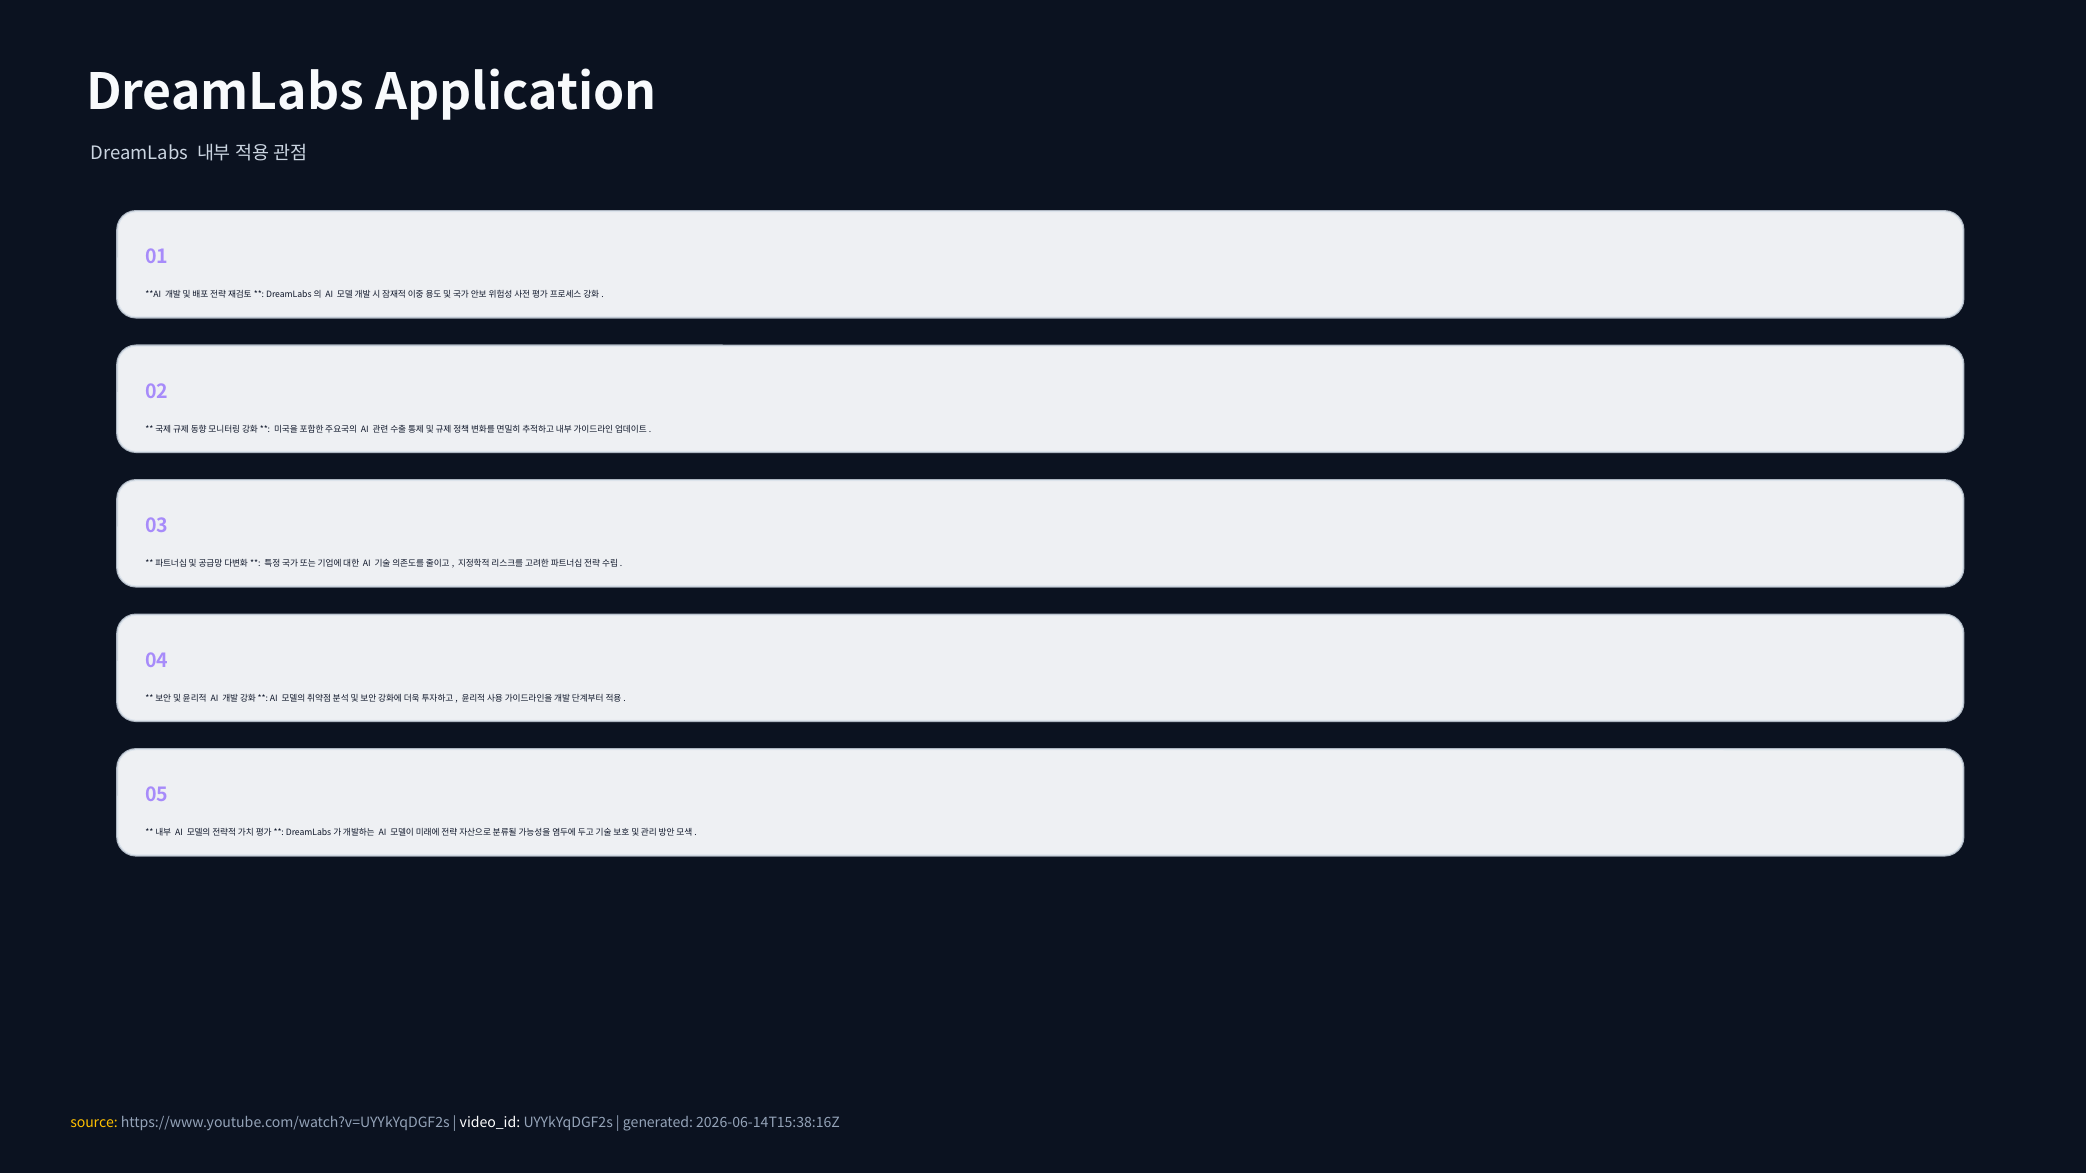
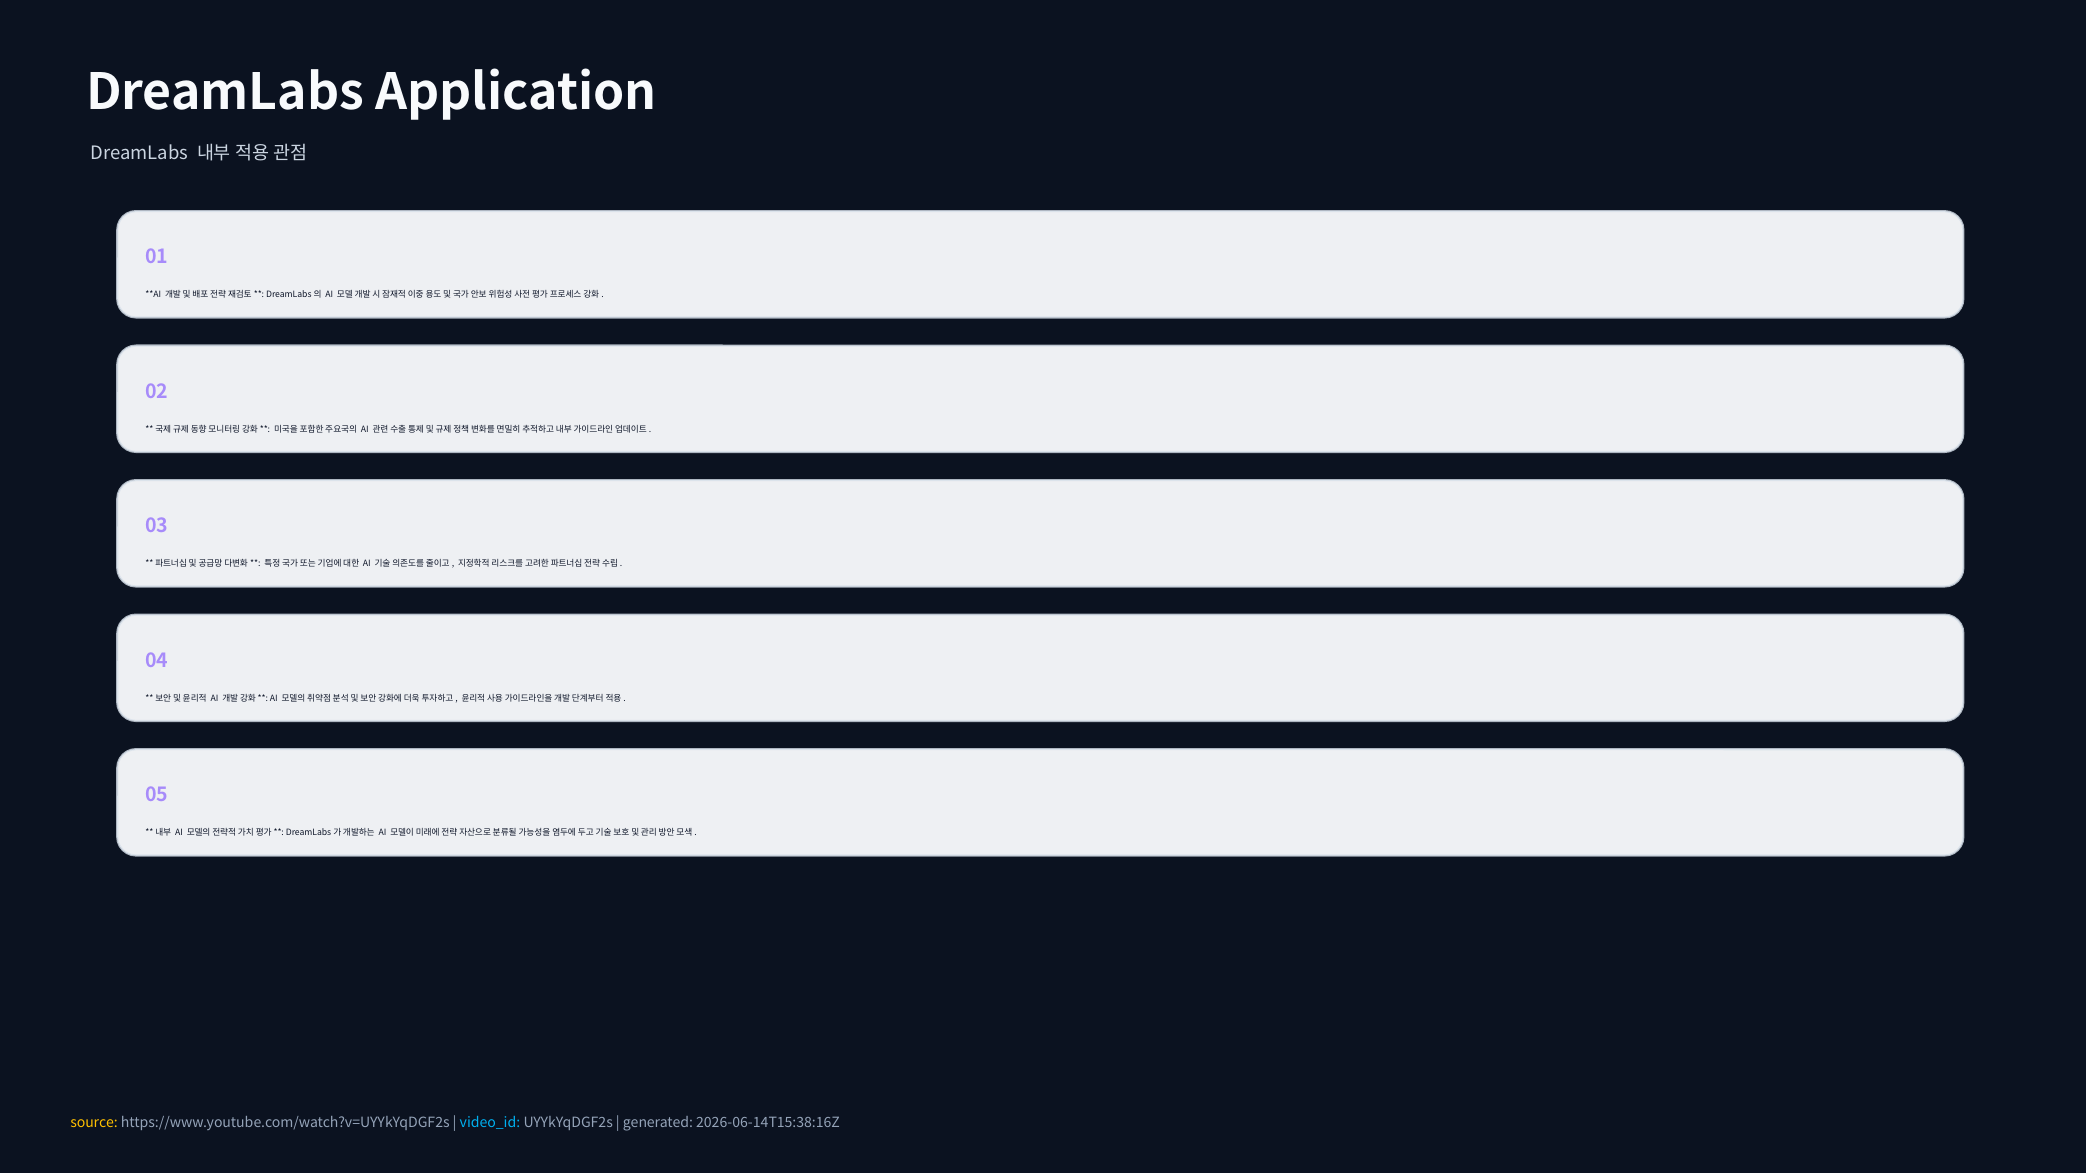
video_id colour: white -> light blue
